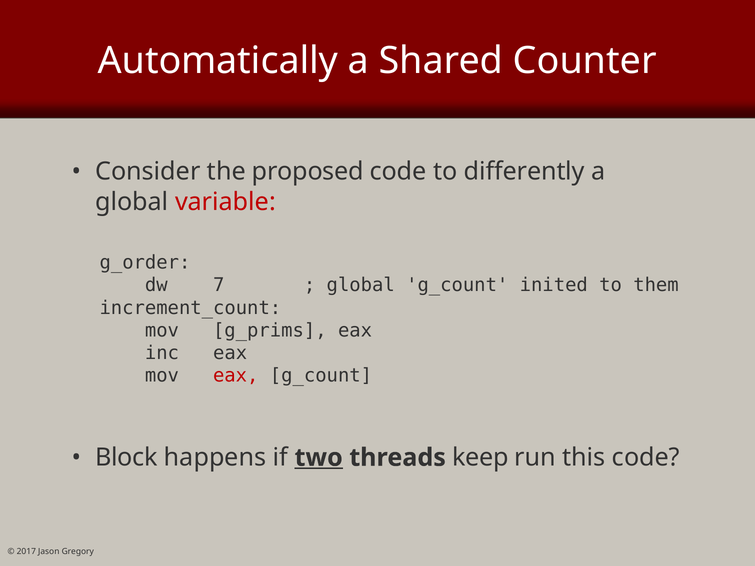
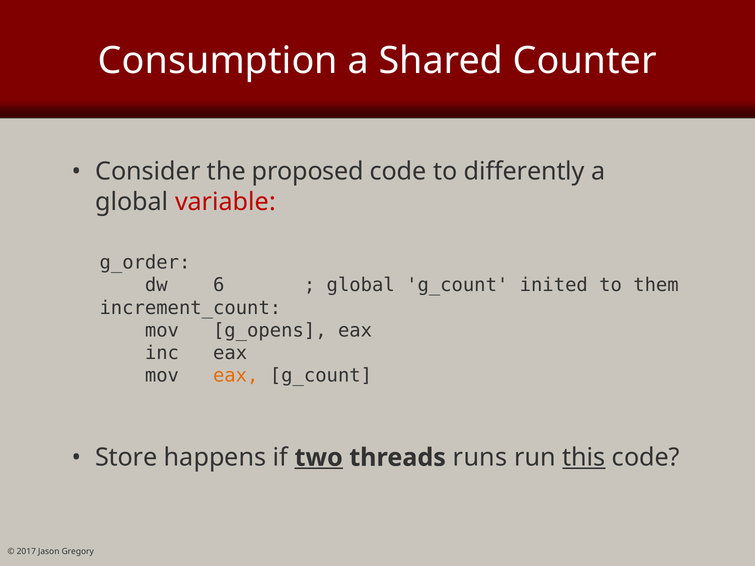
Automatically: Automatically -> Consumption
7: 7 -> 6
g_prims: g_prims -> g_opens
eax at (236, 376) colour: red -> orange
Block: Block -> Store
keep: keep -> runs
this underline: none -> present
